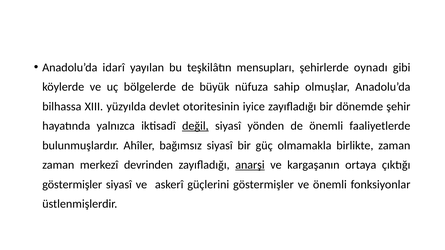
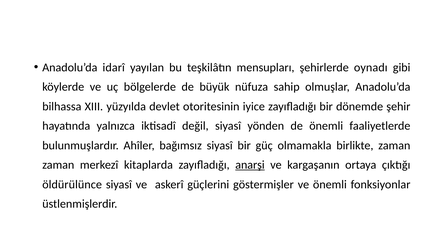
değil underline: present -> none
devrinden: devrinden -> kitaplarda
göstermişler at (72, 185): göstermişler -> öldürülünce
